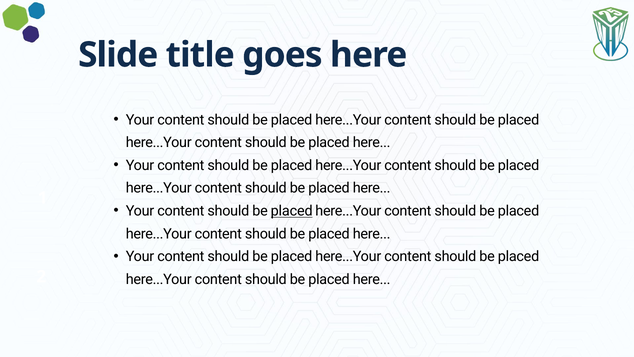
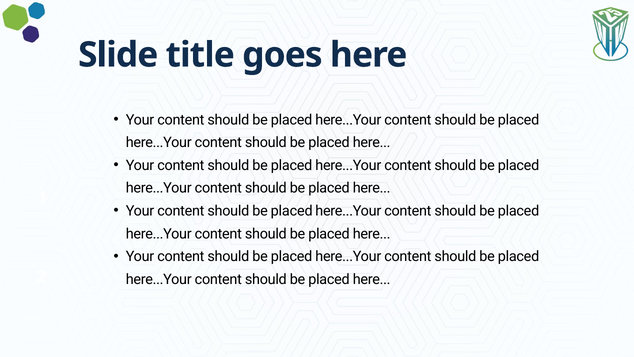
placed at (292, 211) underline: present -> none
